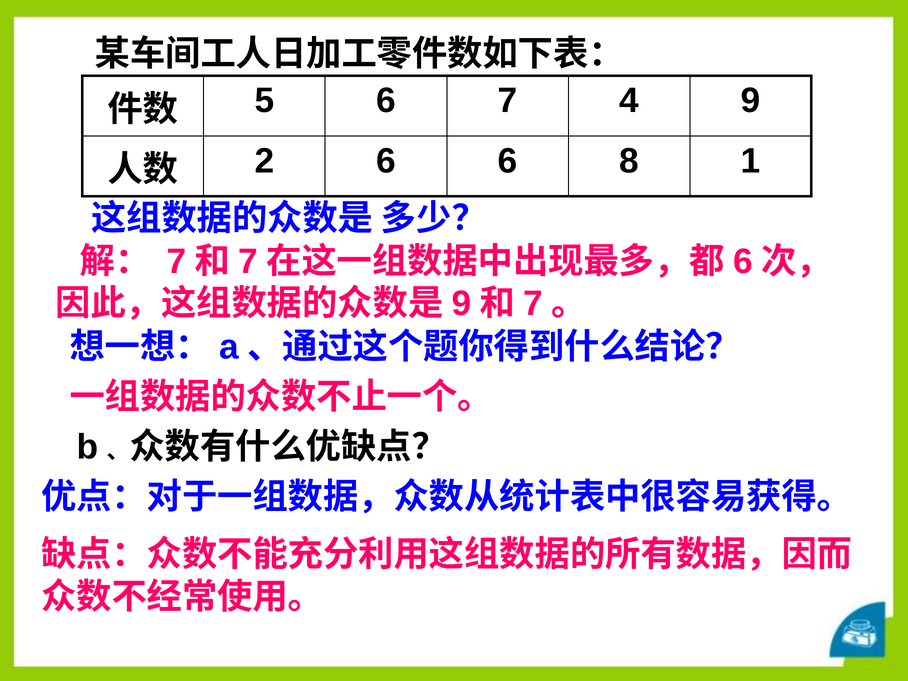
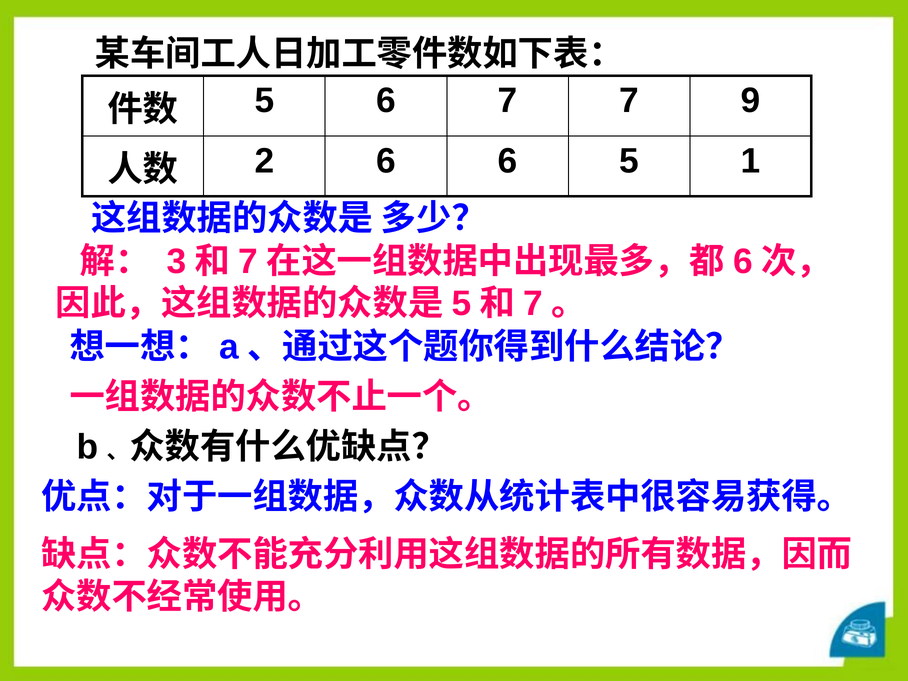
7 4: 4 -> 7
6 8: 8 -> 5
7 at (176, 261): 7 -> 3
9 at (462, 304): 9 -> 5
